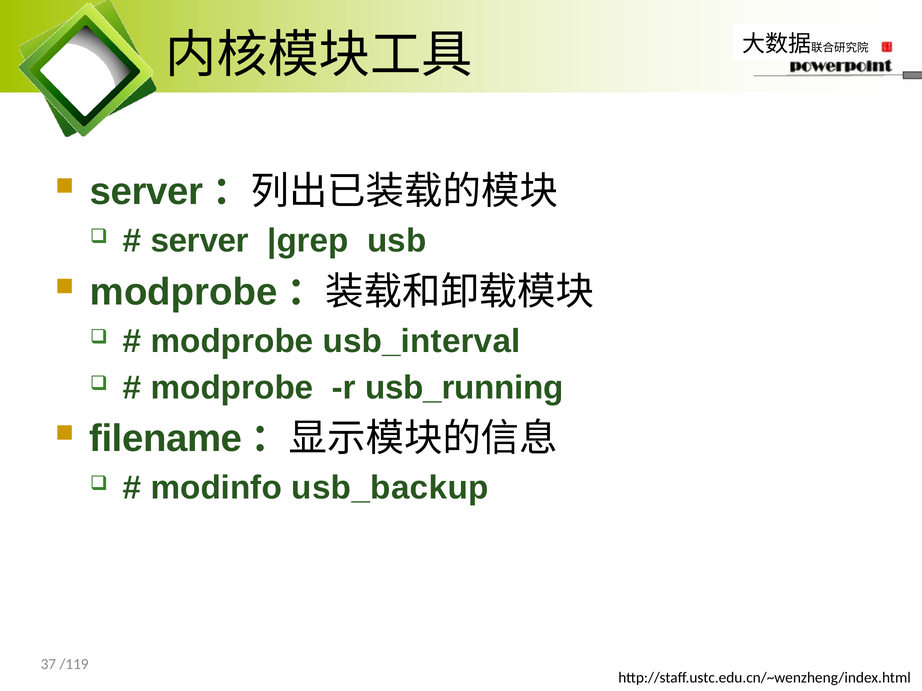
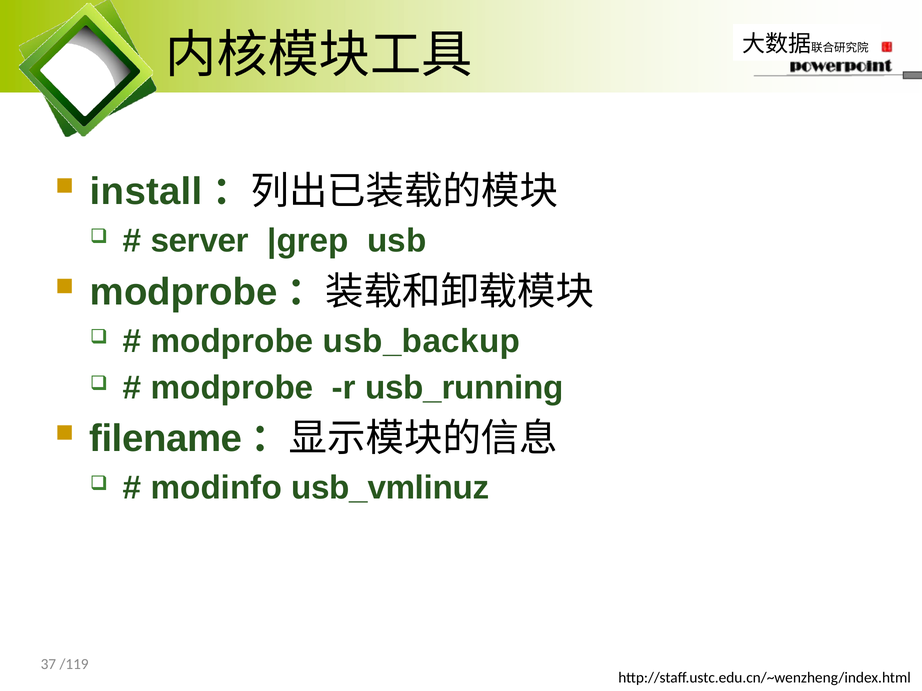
server at (147, 192): server -> install
usb_interval: usb_interval -> usb_backup
usb_backup: usb_backup -> usb_vmlinuz
